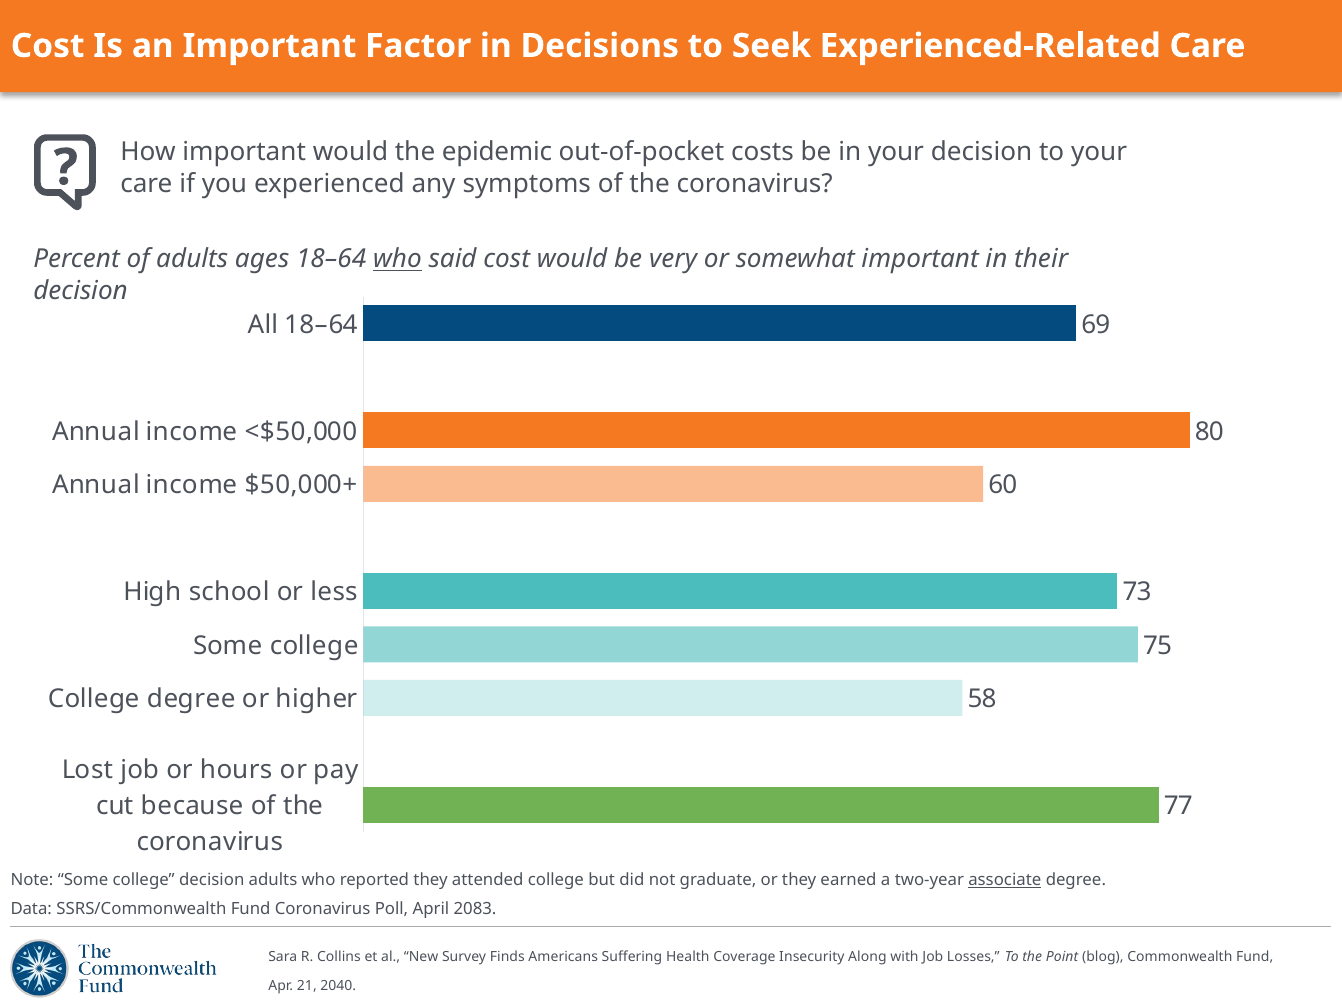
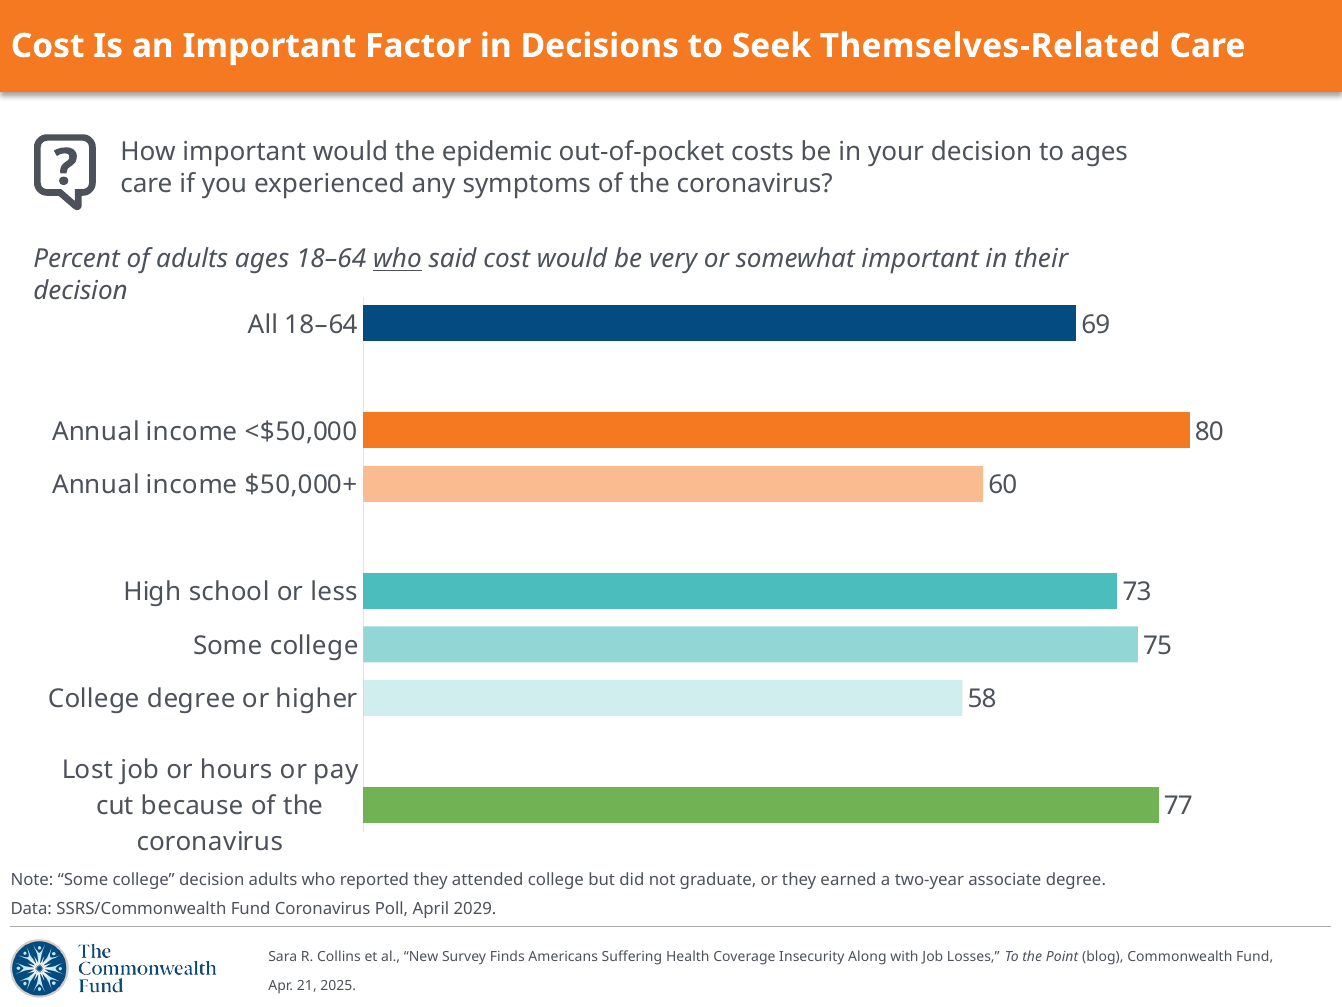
Experienced-Related: Experienced-Related -> Themselves-Related
to your: your -> ages
associate underline: present -> none
2083: 2083 -> 2029
2040: 2040 -> 2025
